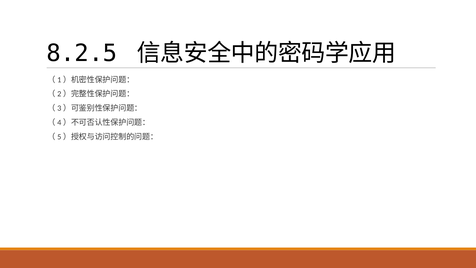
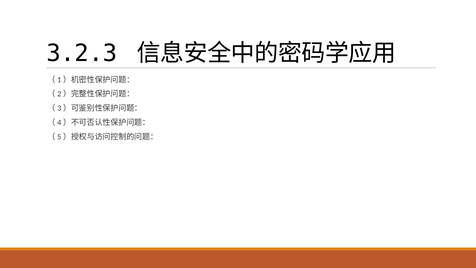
8.2.5: 8.2.5 -> 3.2.3
